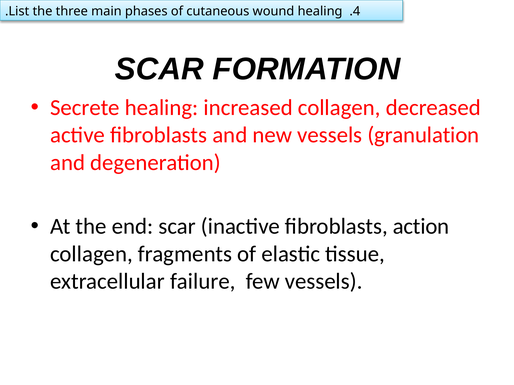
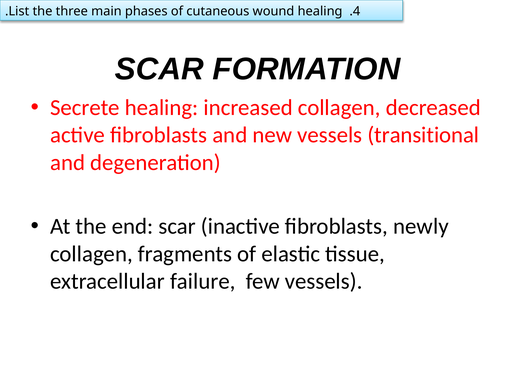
granulation: granulation -> transitional
action: action -> newly
